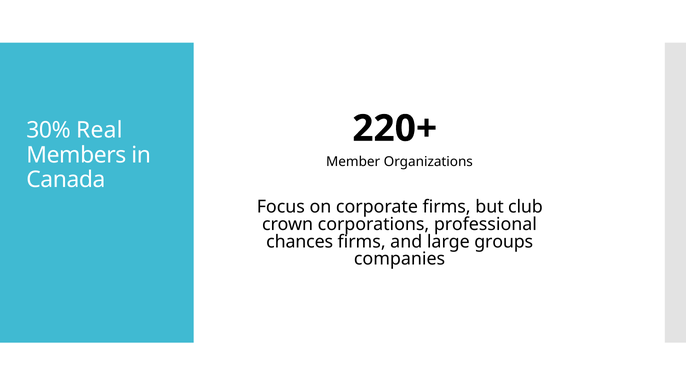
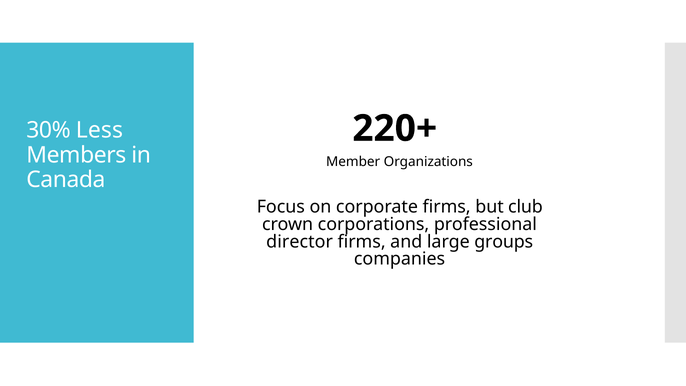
Real: Real -> Less
chances: chances -> director
